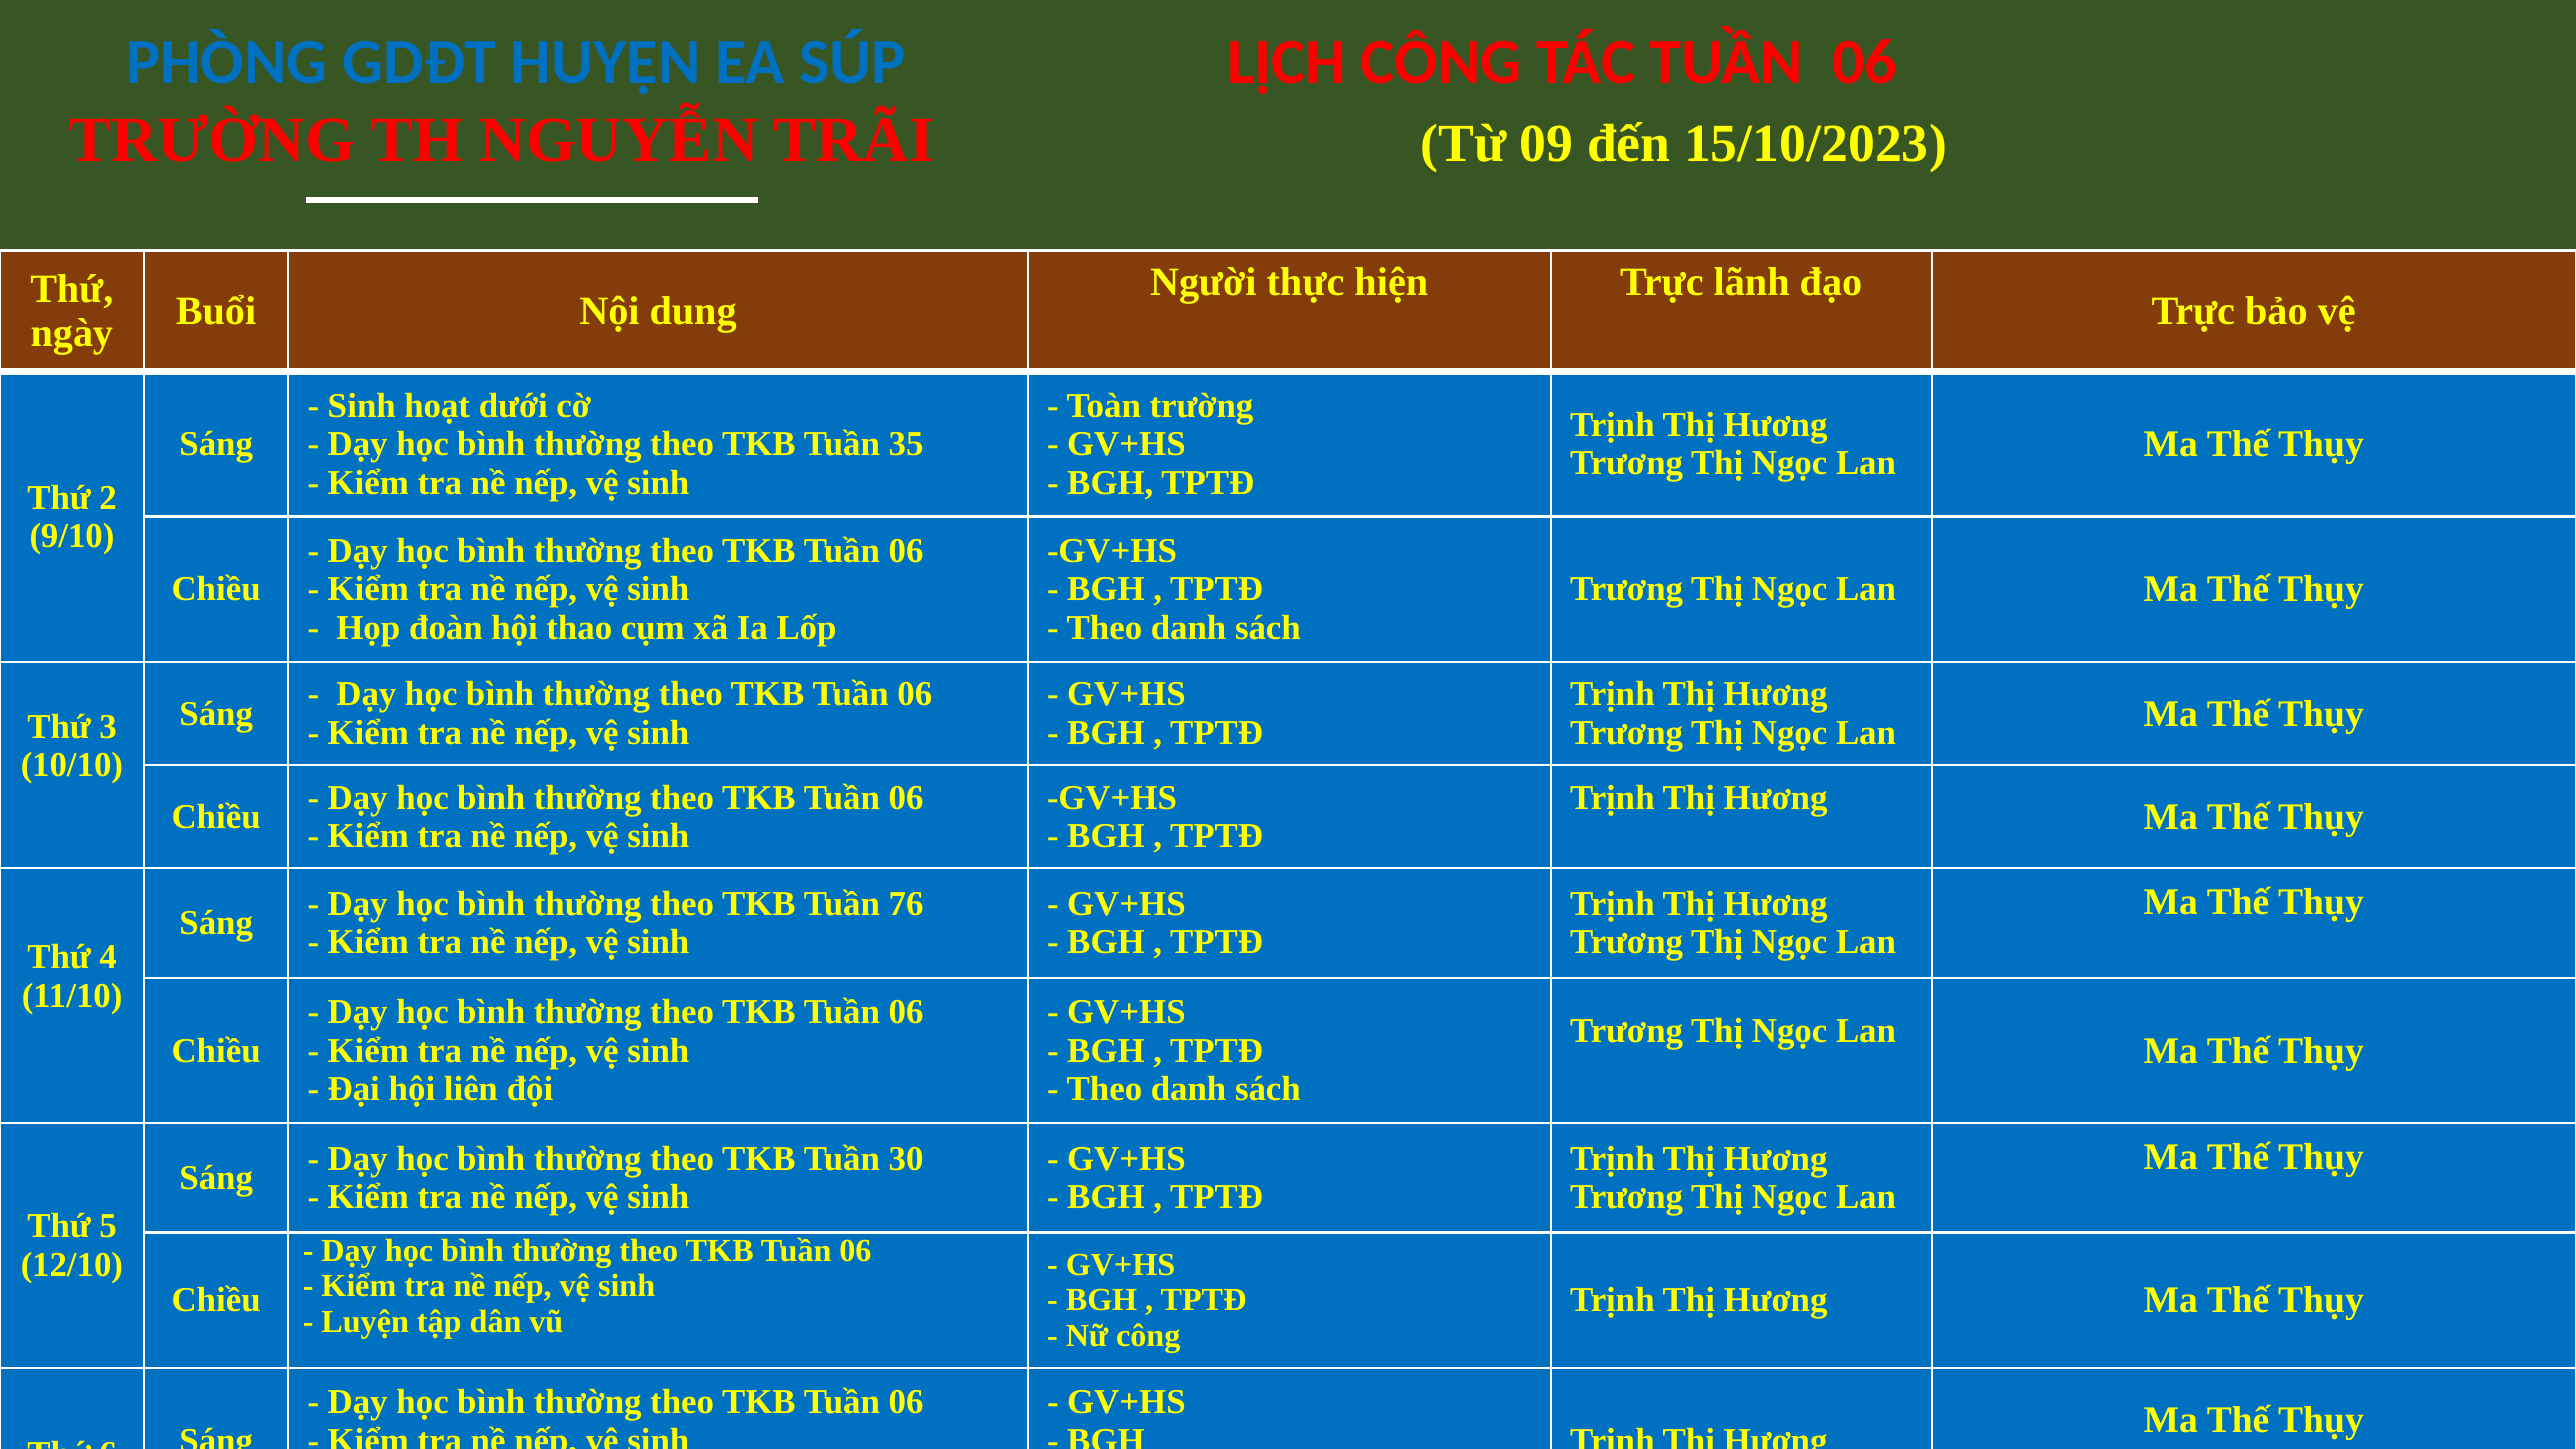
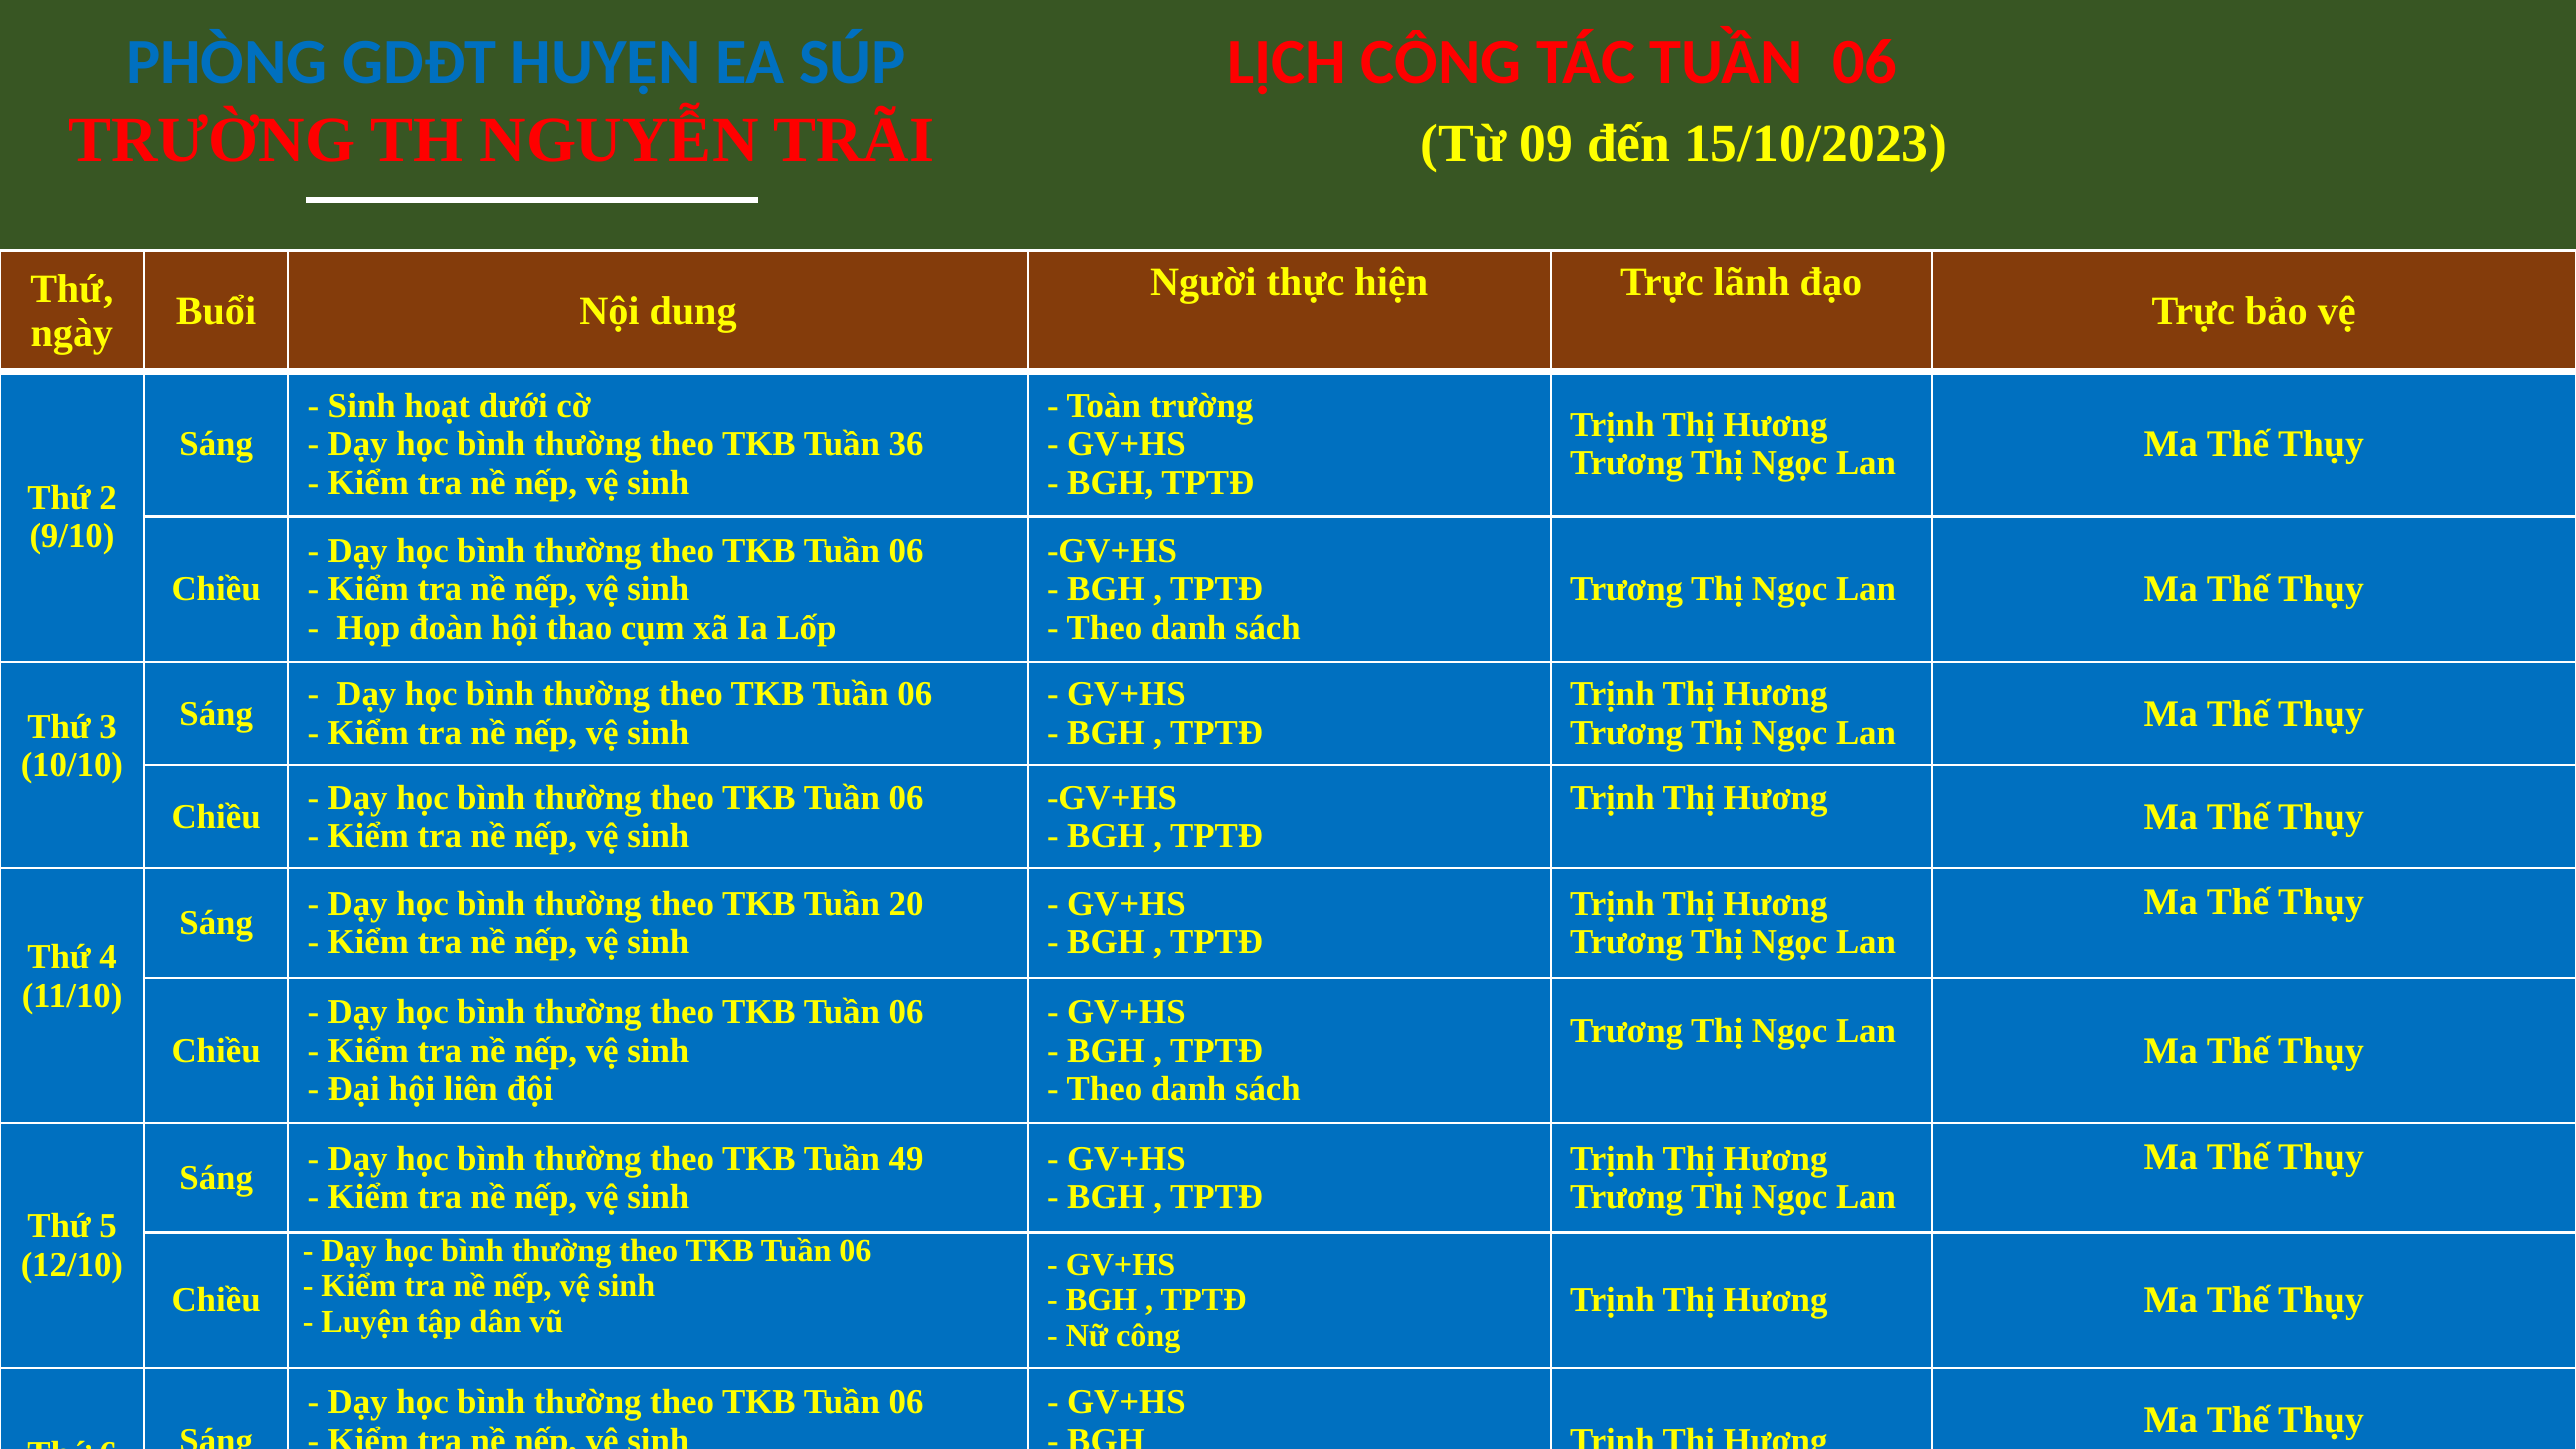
35: 35 -> 36
76: 76 -> 20
30: 30 -> 49
